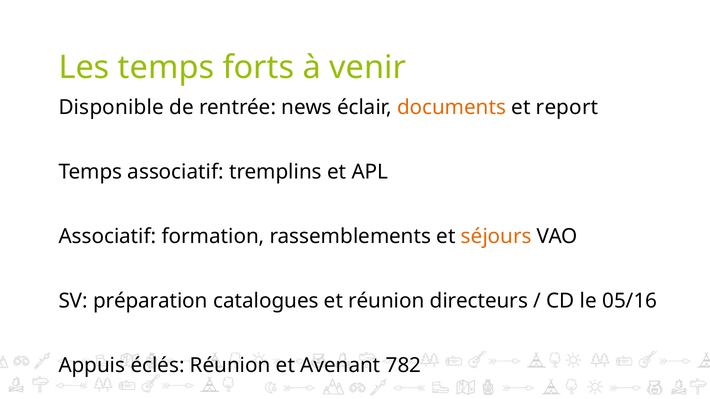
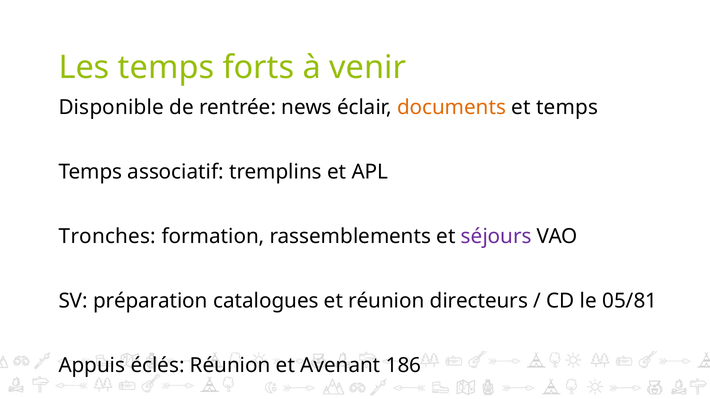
et report: report -> temps
Associatif at (107, 237): Associatif -> Tronches
séjours colour: orange -> purple
05/16: 05/16 -> 05/81
782: 782 -> 186
